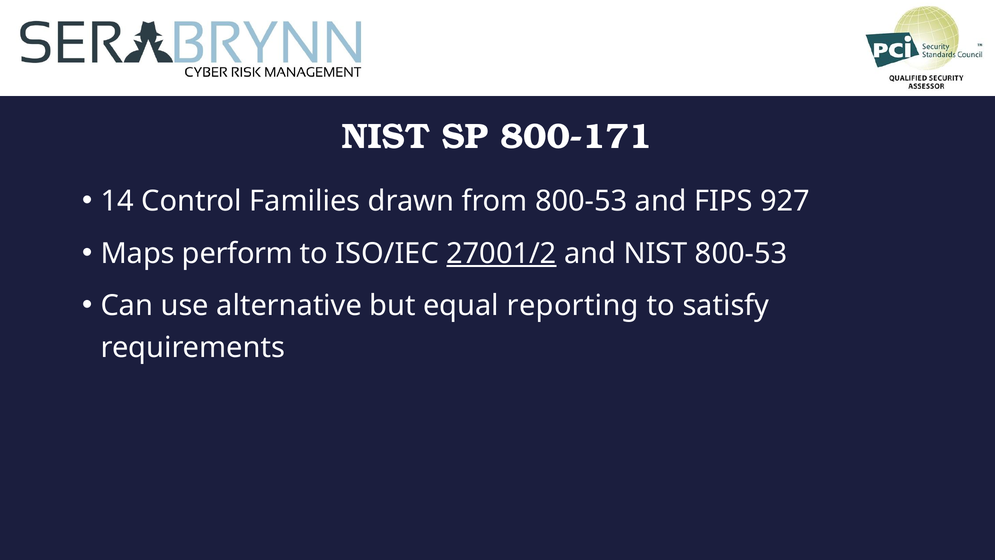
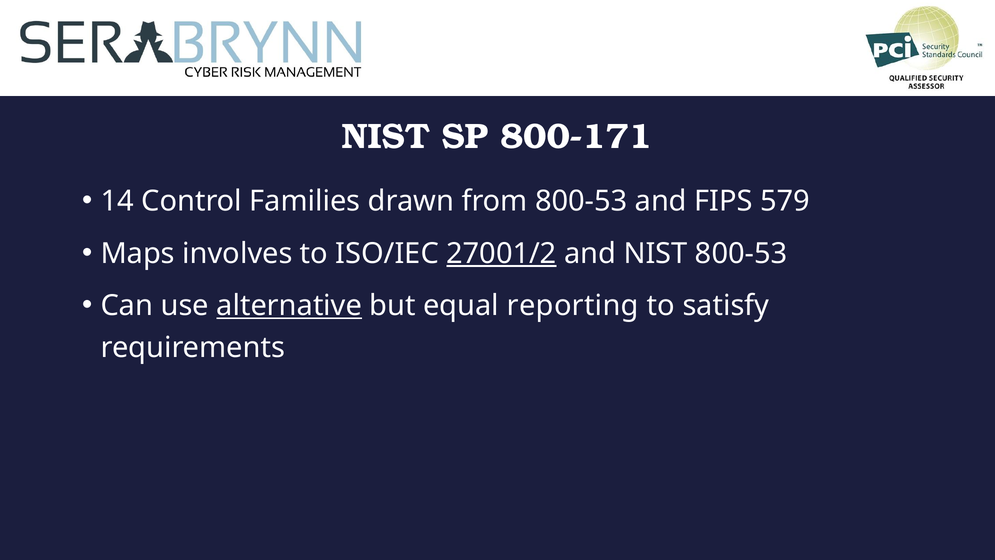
927: 927 -> 579
perform: perform -> involves
alternative underline: none -> present
